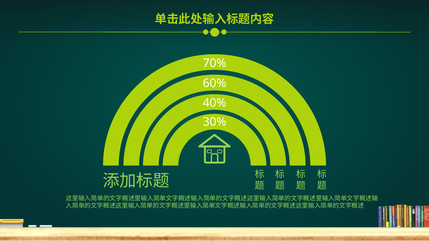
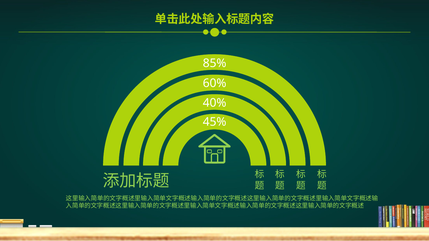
70%: 70% -> 85%
30%: 30% -> 45%
